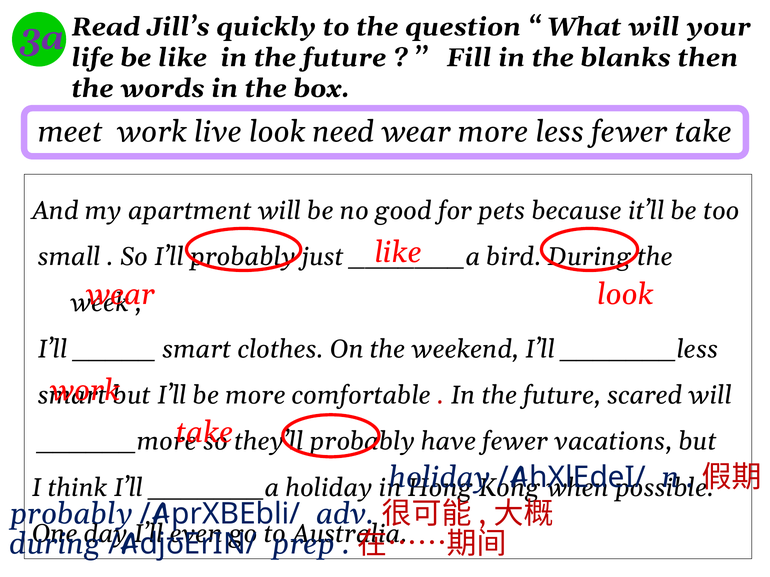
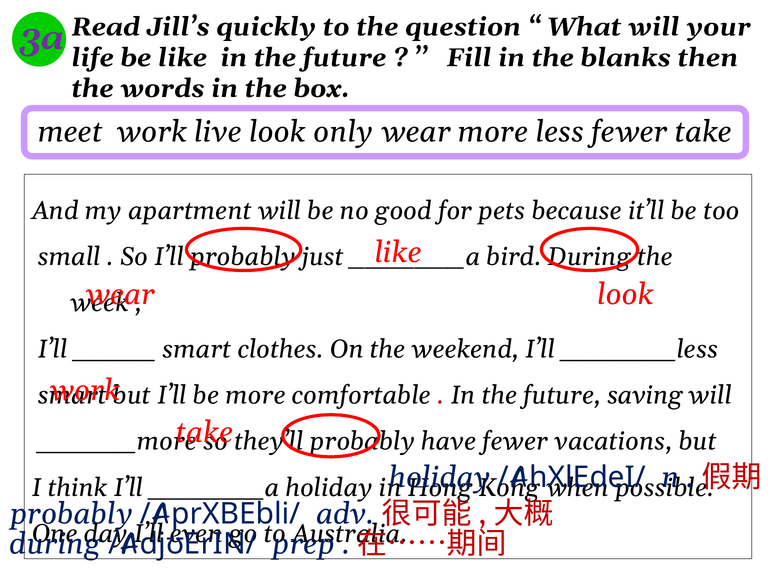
need: need -> only
scared: scared -> saving
